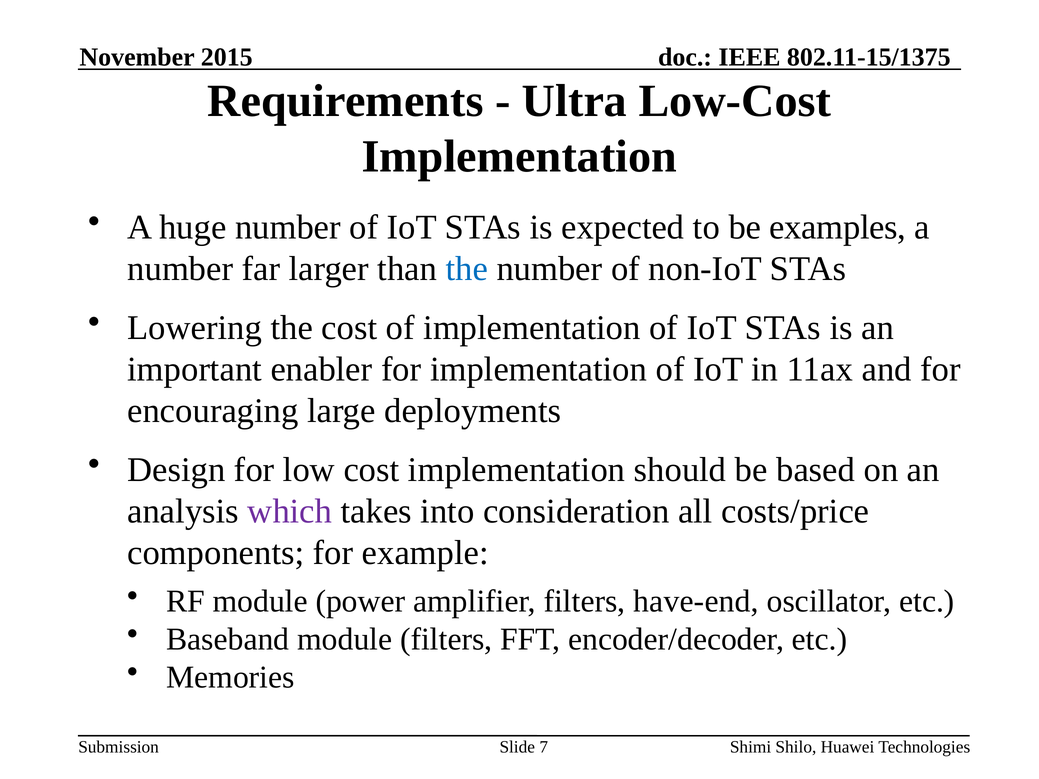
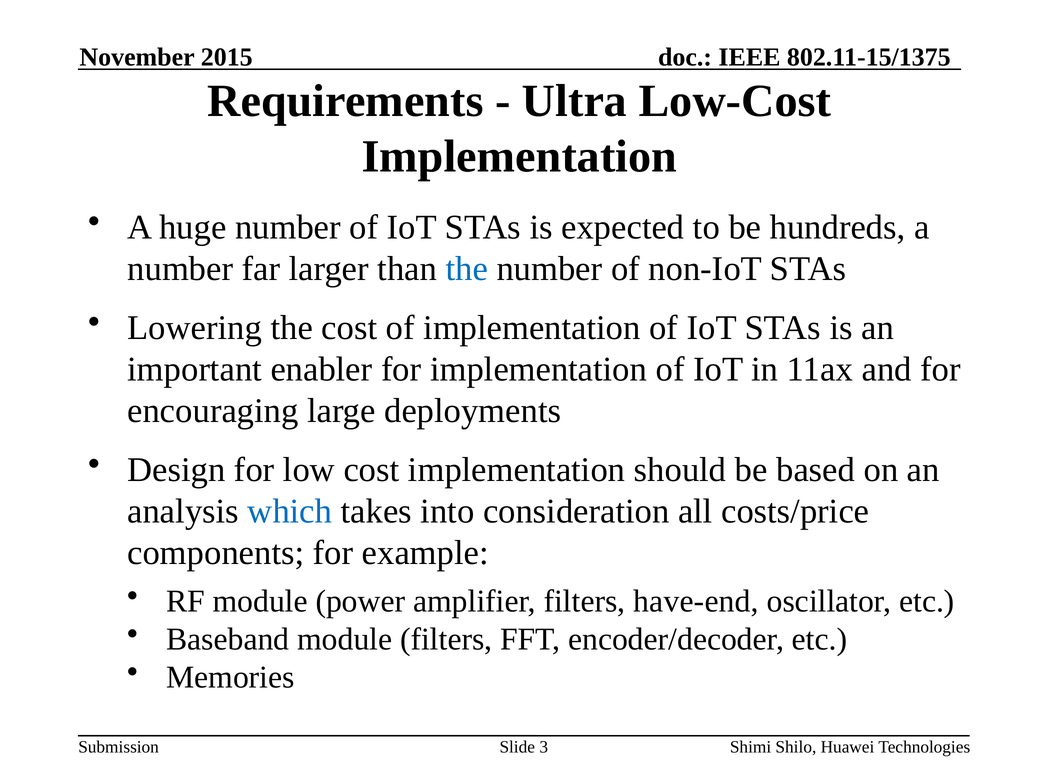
examples: examples -> hundreds
which colour: purple -> blue
7: 7 -> 3
